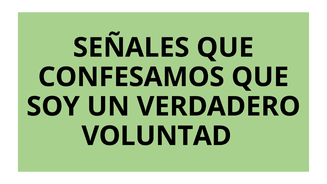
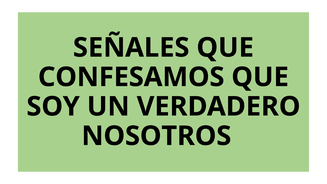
VOLUNTAD: VOLUNTAD -> NOSOTROS
